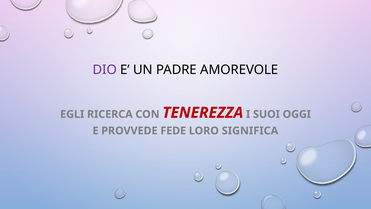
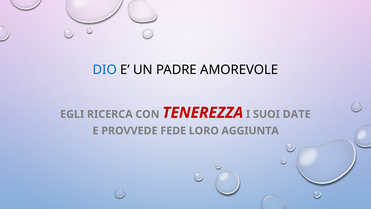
DIO colour: purple -> blue
OGGI: OGGI -> DATE
SIGNIFICA: SIGNIFICA -> AGGIUNTA
